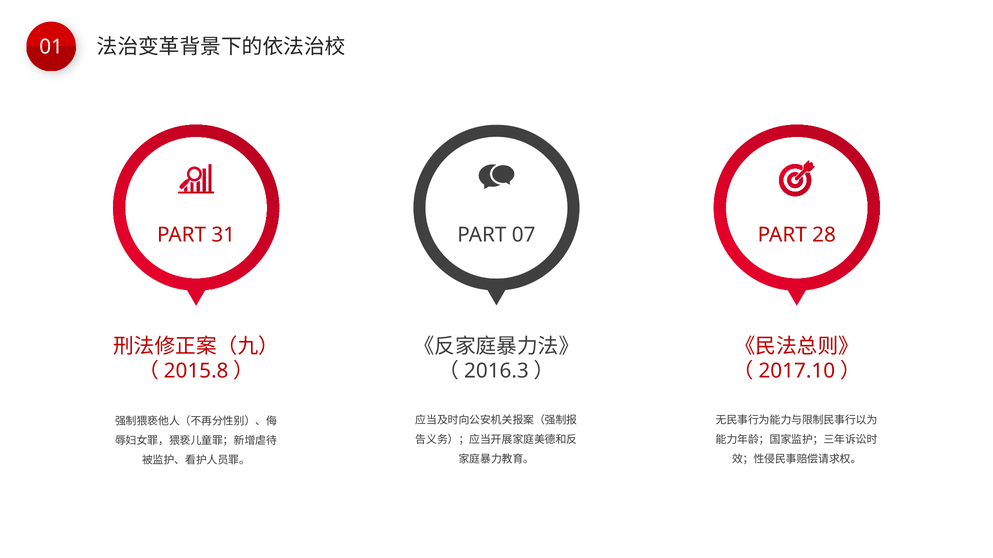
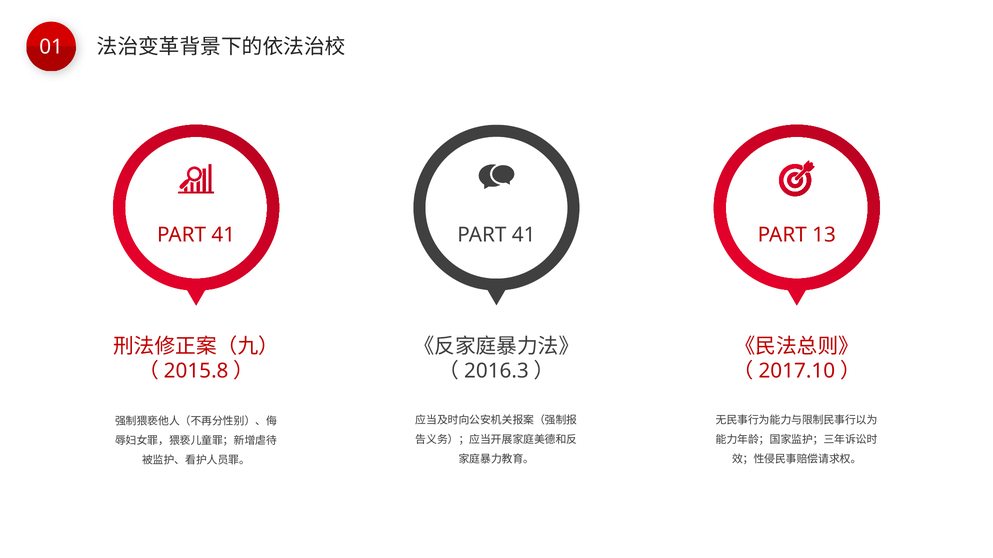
31 at (223, 235): 31 -> 41
07 at (524, 235): 07 -> 41
28: 28 -> 13
